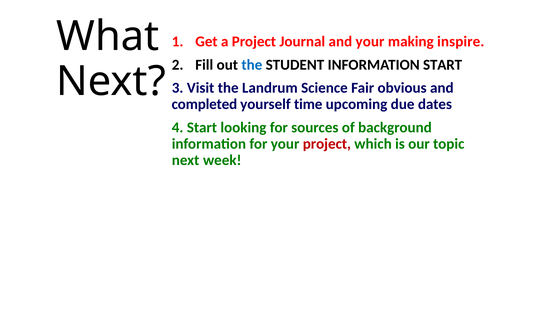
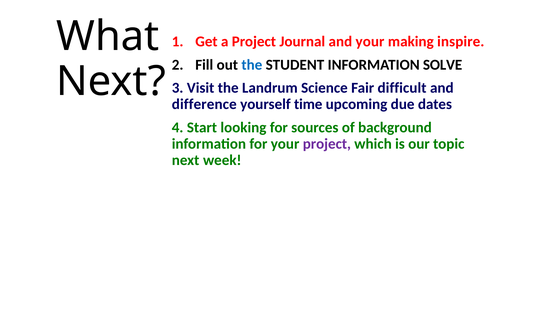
INFORMATION START: START -> SOLVE
obvious: obvious -> difficult
completed: completed -> difference
project at (327, 144) colour: red -> purple
